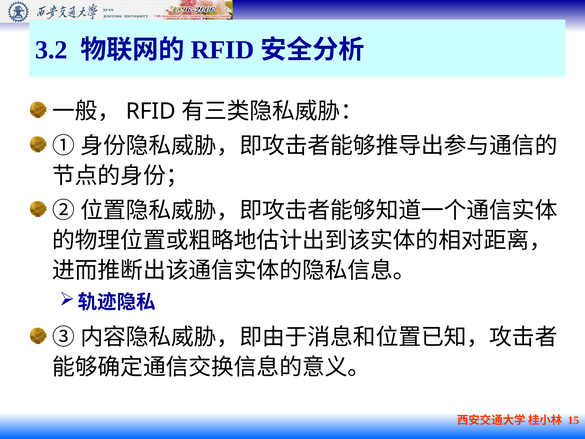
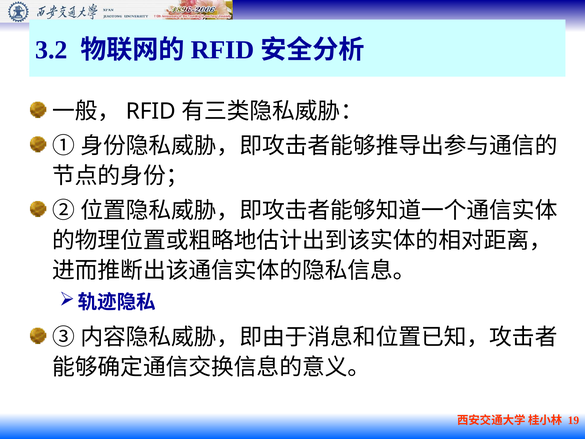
15: 15 -> 19
